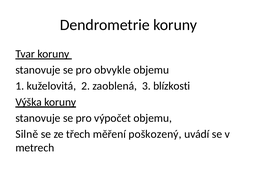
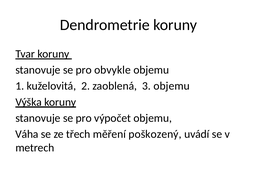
3 blízkosti: blízkosti -> objemu
Silně: Silně -> Váha
